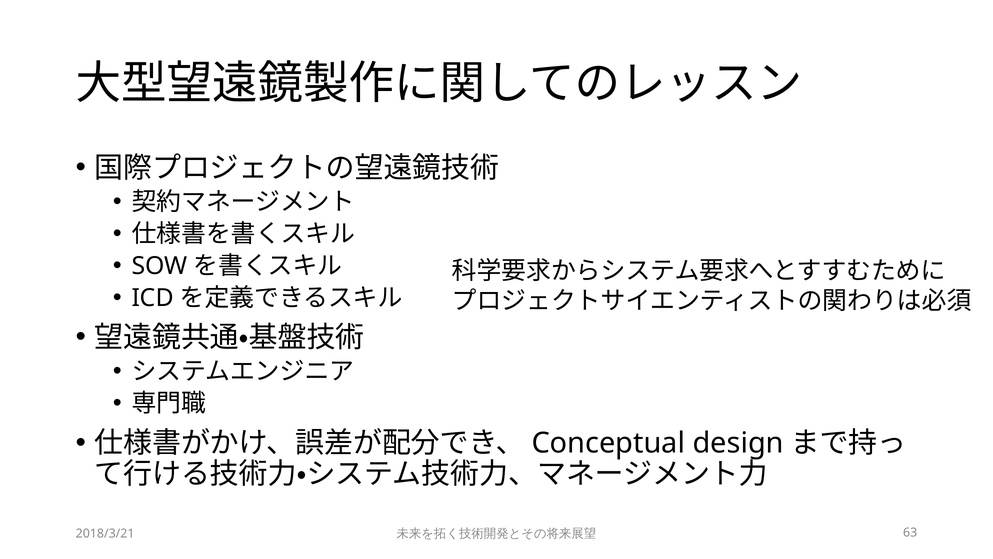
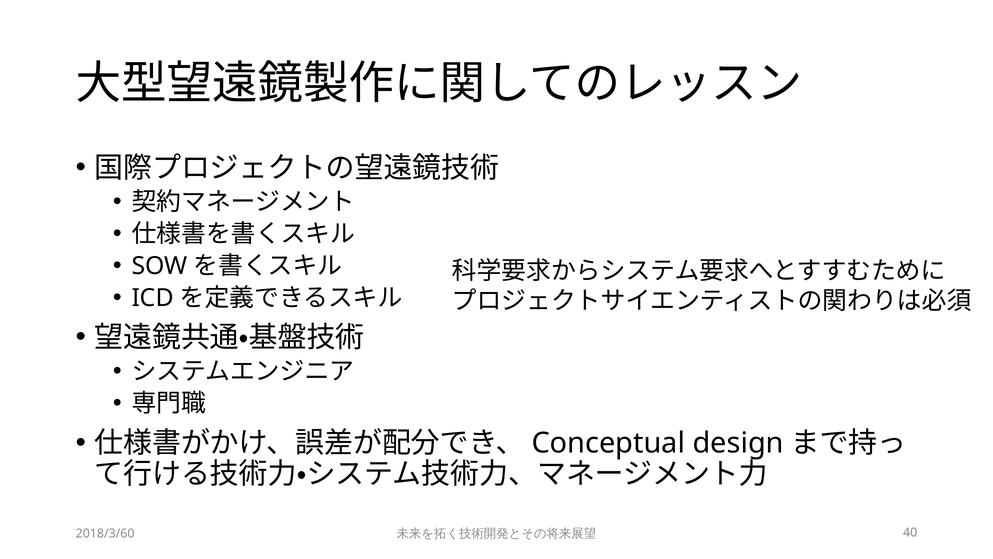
2018/3/21: 2018/3/21 -> 2018/3/60
63: 63 -> 40
